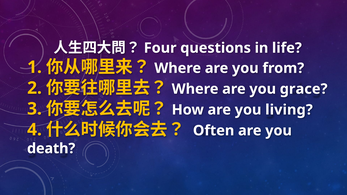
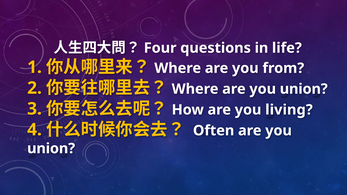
grace at (304, 89): grace -> union
death at (51, 149): death -> union
